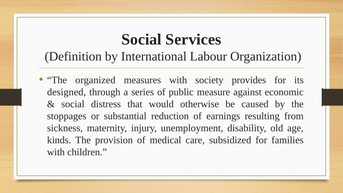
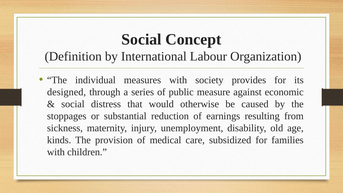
Services: Services -> Concept
organized: organized -> individual
